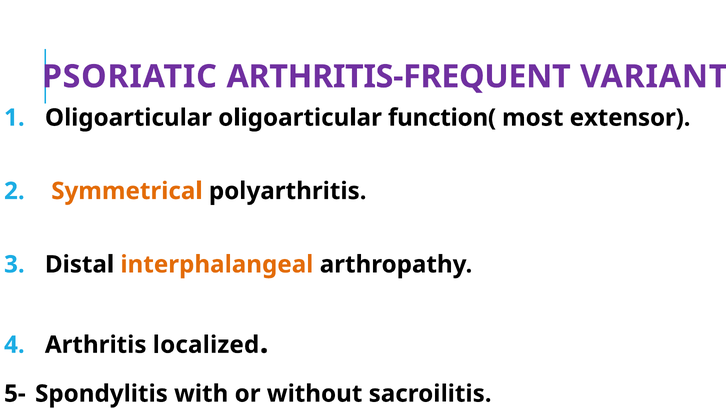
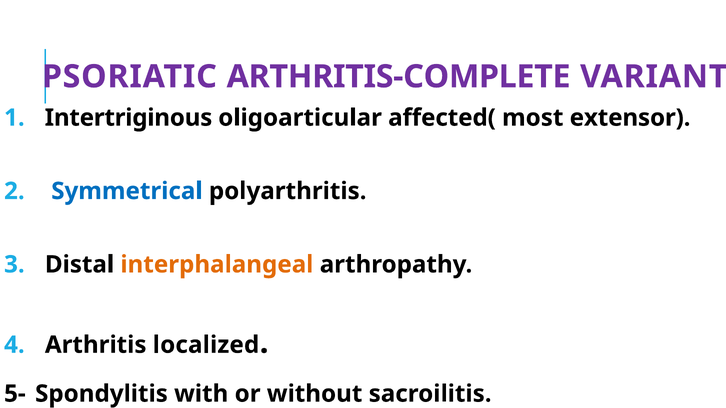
ARTHRITIS-FREQUENT: ARTHRITIS-FREQUENT -> ARTHRITIS-COMPLETE
Oligoarticular at (128, 118): Oligoarticular -> Intertriginous
function(: function( -> affected(
Symmetrical colour: orange -> blue
